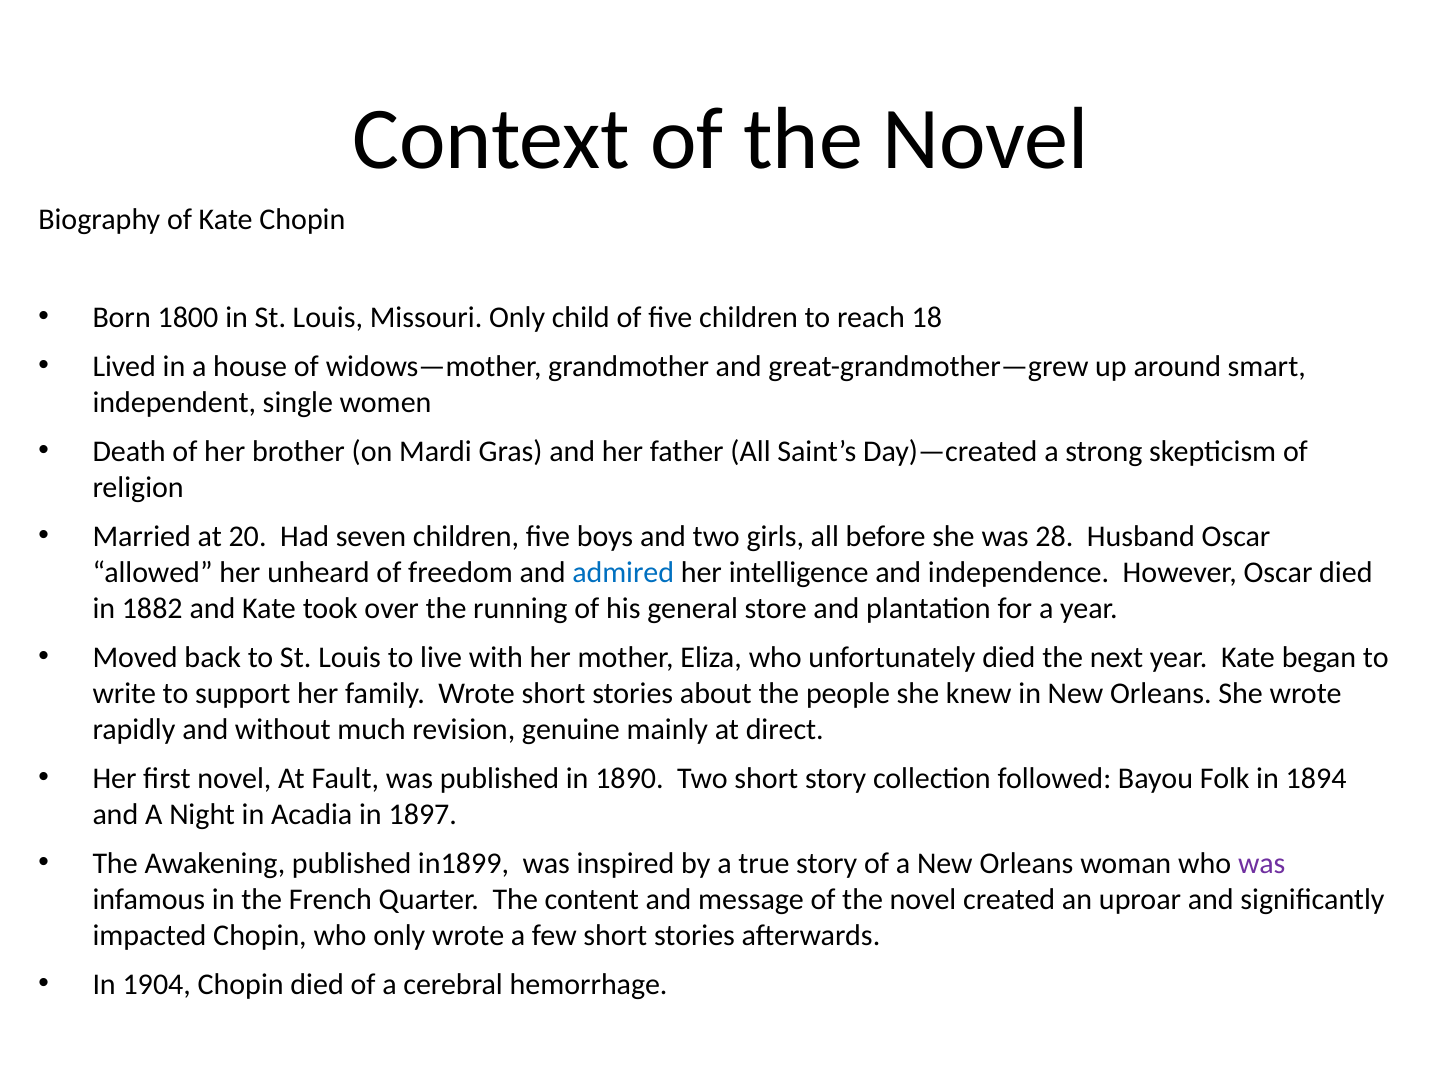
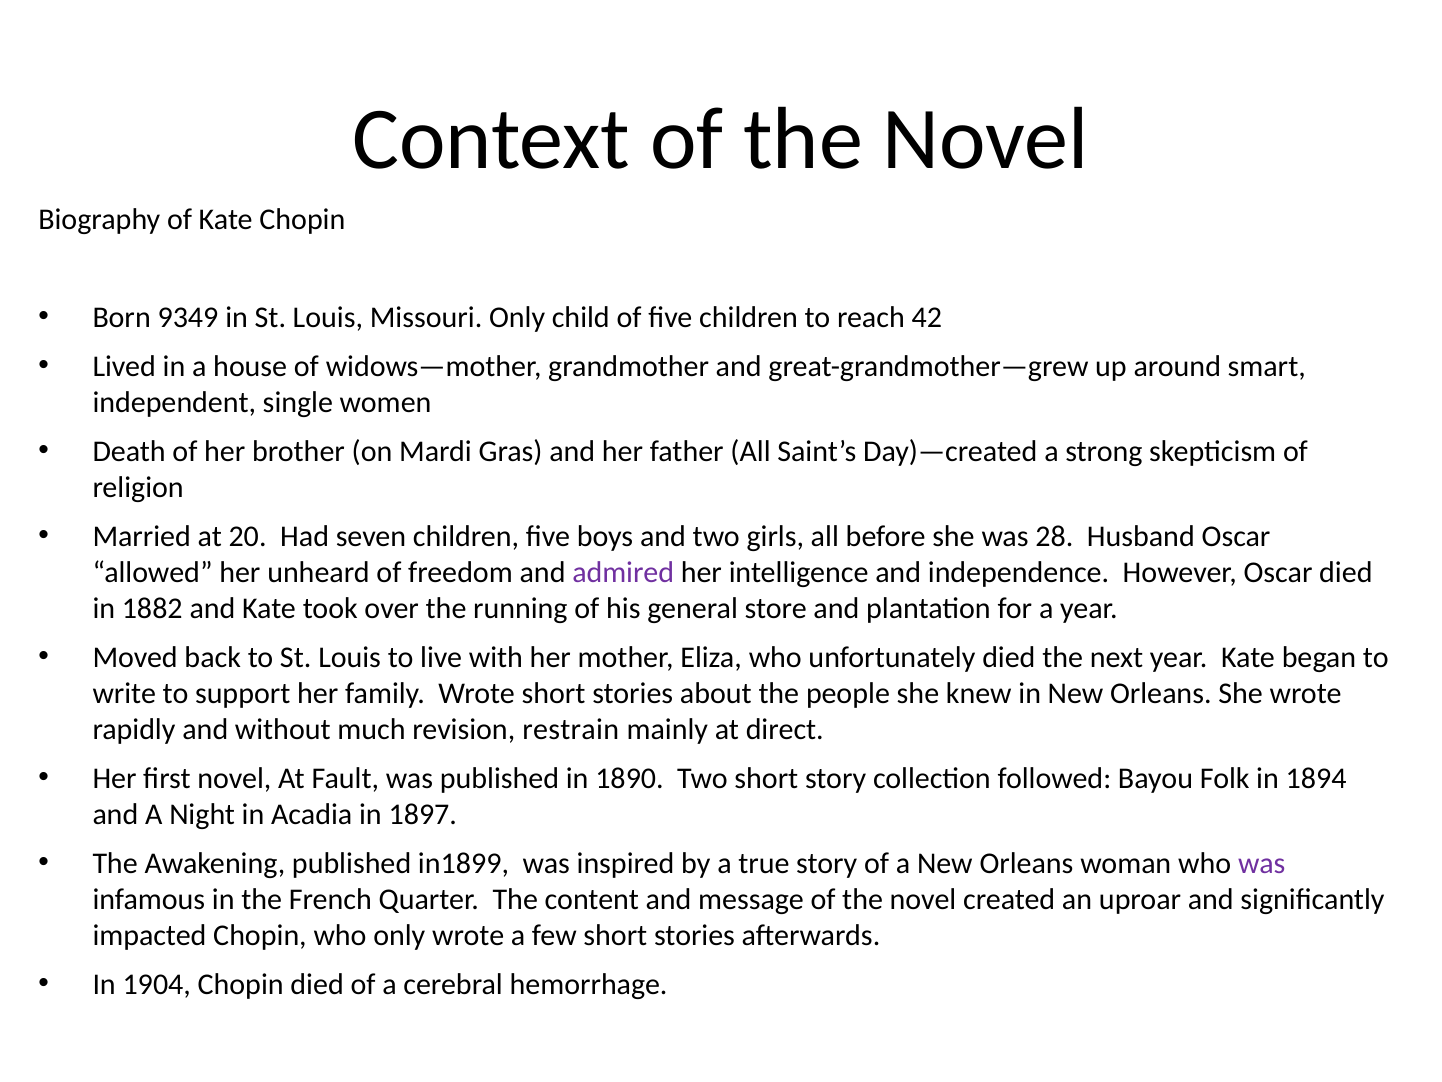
1800: 1800 -> 9349
18: 18 -> 42
admired colour: blue -> purple
genuine: genuine -> restrain
